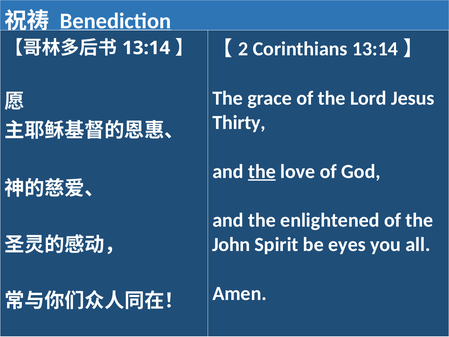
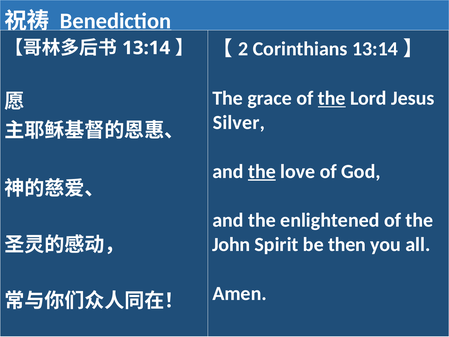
the at (332, 98) underline: none -> present
Thirty: Thirty -> Silver
eyes: eyes -> then
